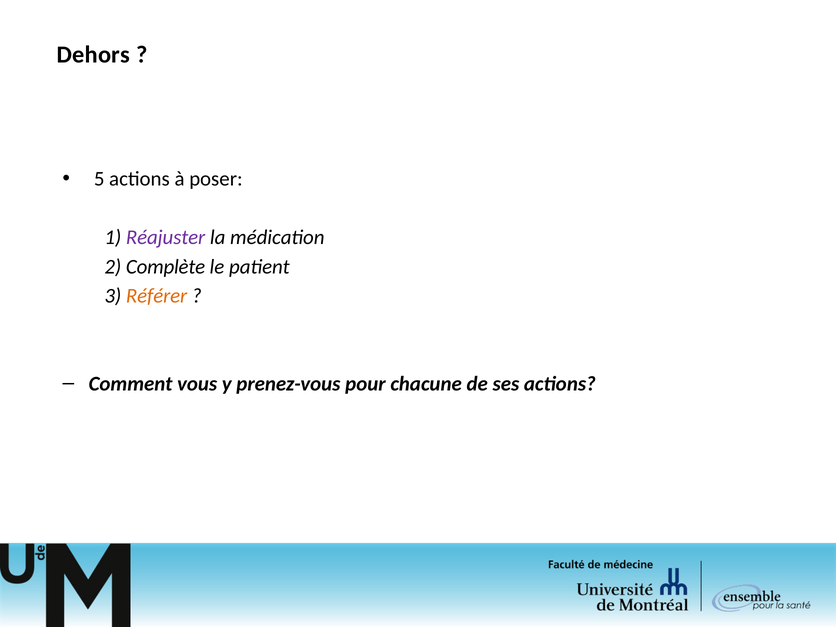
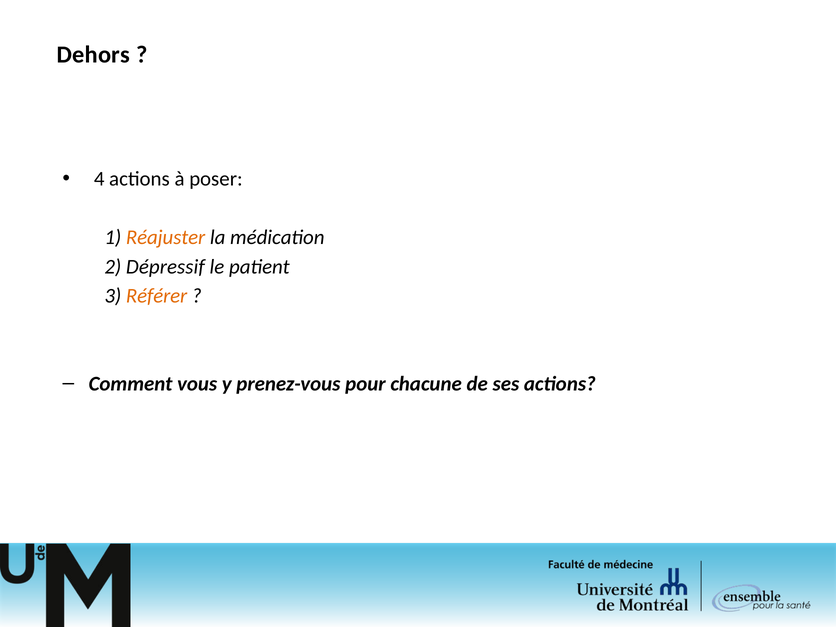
5: 5 -> 4
Réajuster colour: purple -> orange
Complète: Complète -> Dépressif
